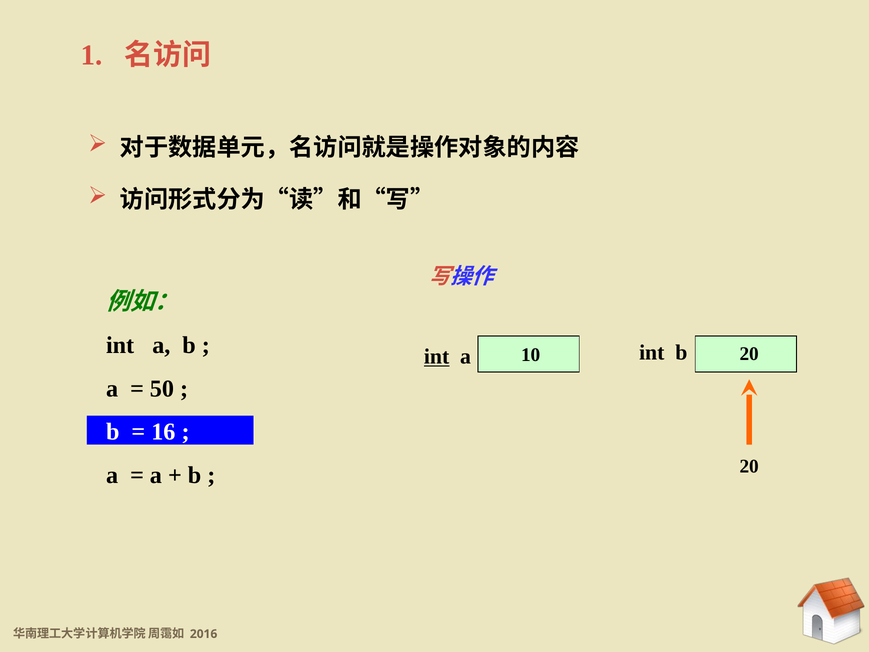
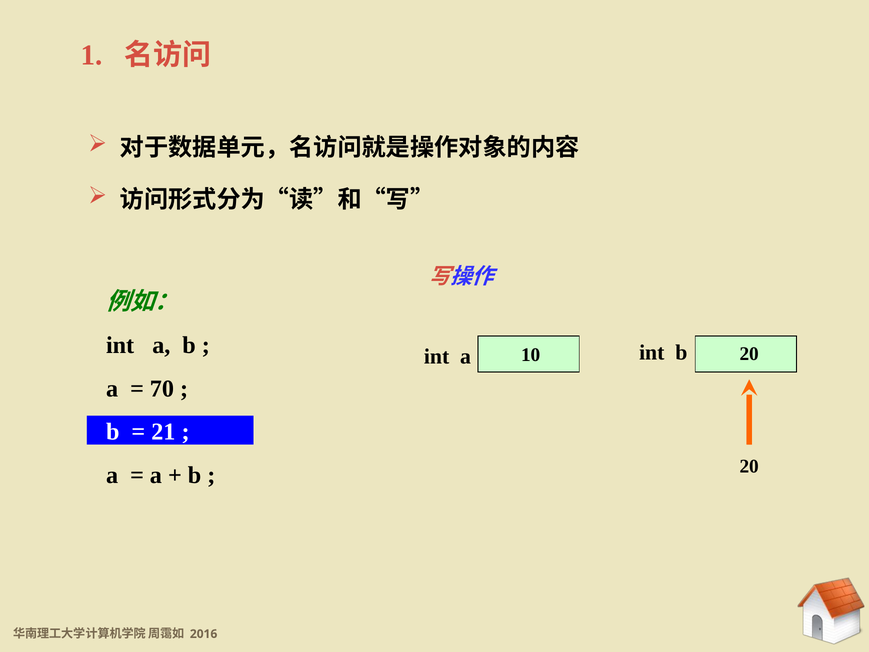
int at (437, 357) underline: present -> none
50: 50 -> 70
16: 16 -> 21
